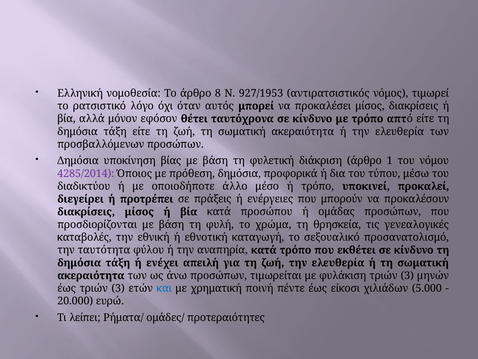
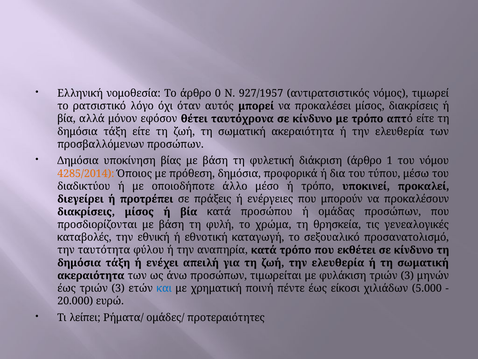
8: 8 -> 0
927/1953: 927/1953 -> 927/1957
4285/2014 colour: purple -> orange
